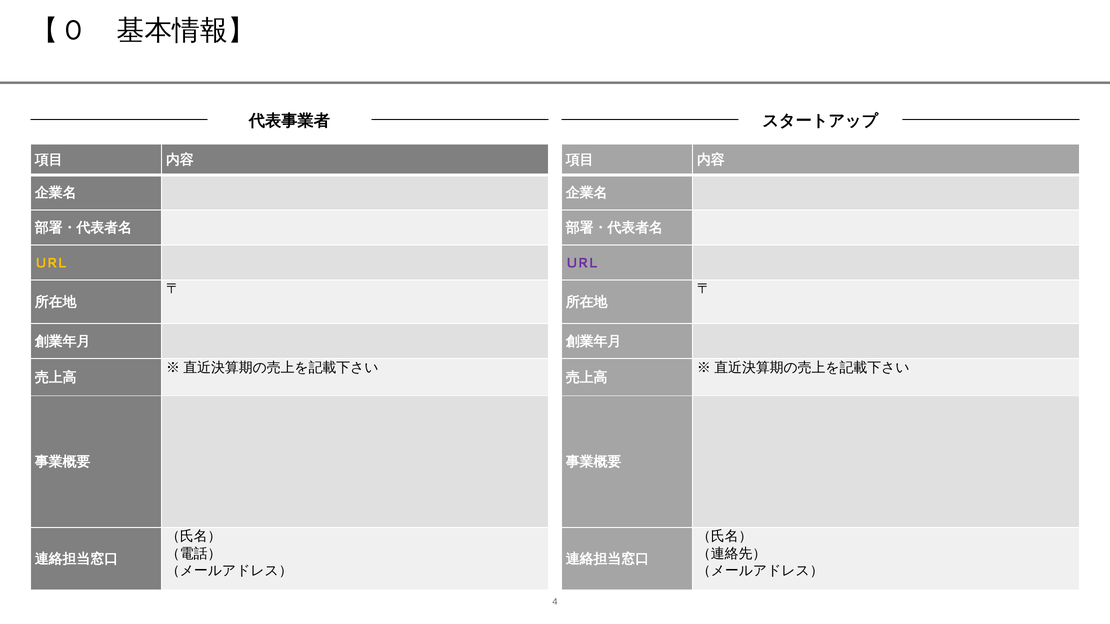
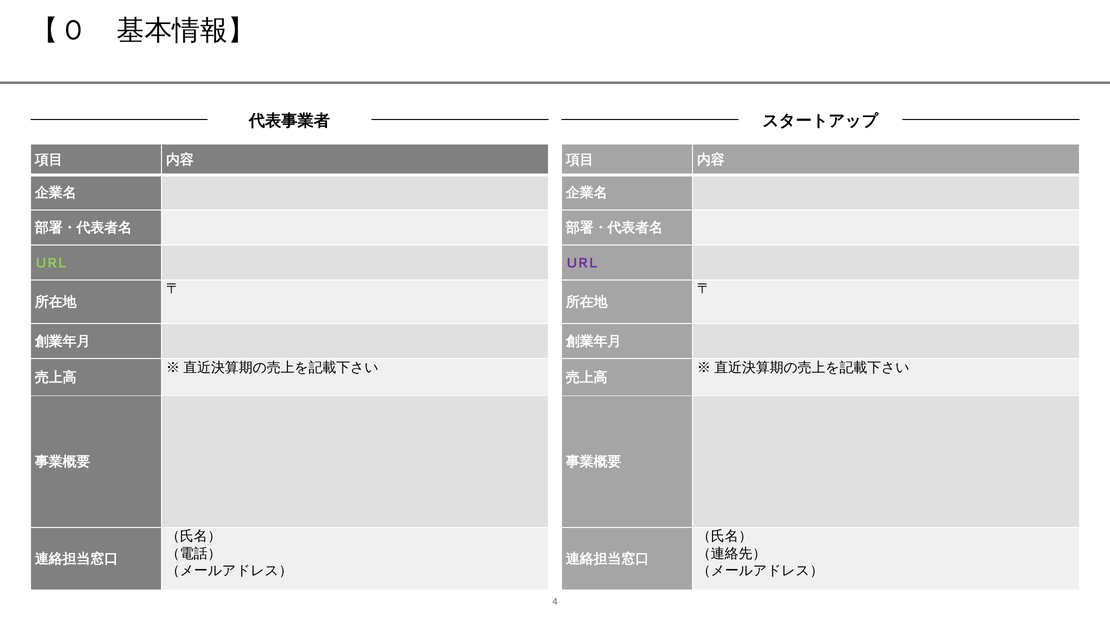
URL at (51, 263) colour: yellow -> light green
